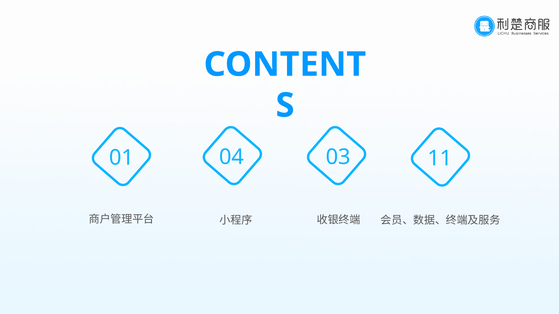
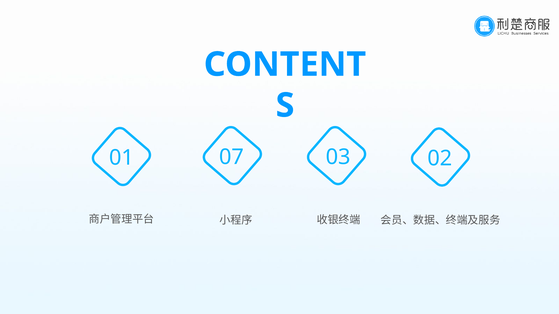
04: 04 -> 07
11: 11 -> 02
